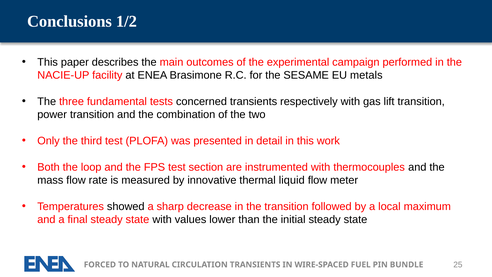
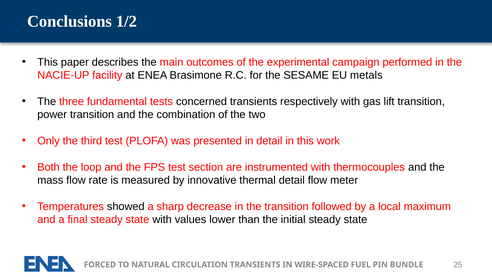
thermal liquid: liquid -> detail
